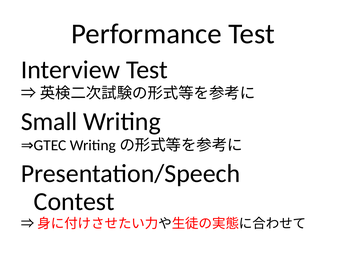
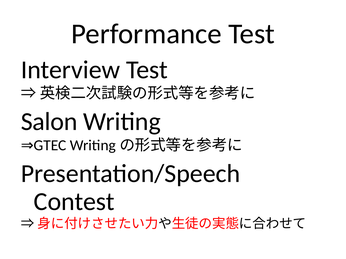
Small: Small -> Salon
